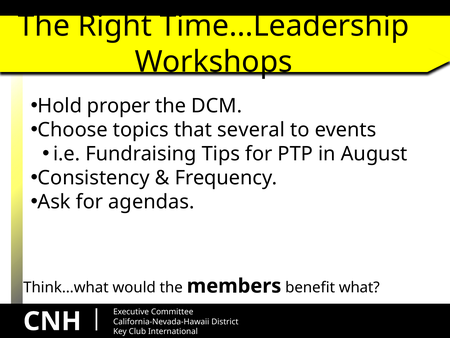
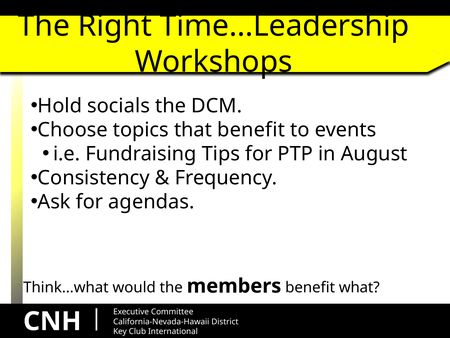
proper: proper -> socials
that several: several -> benefit
